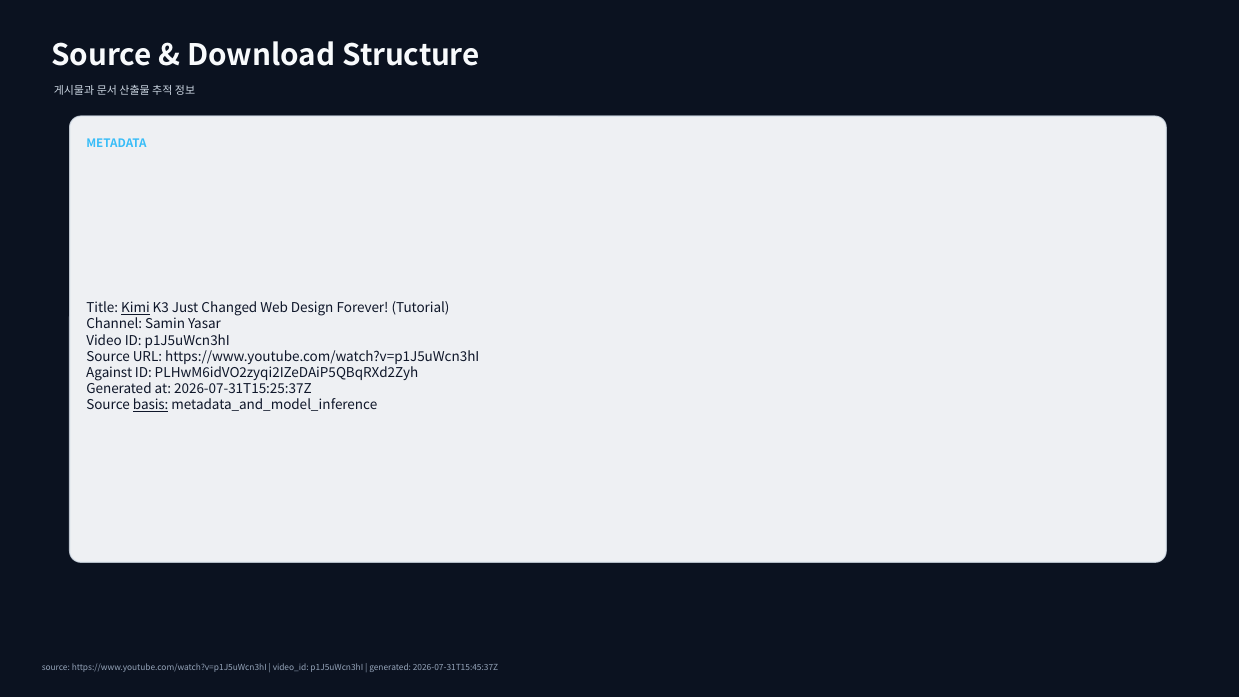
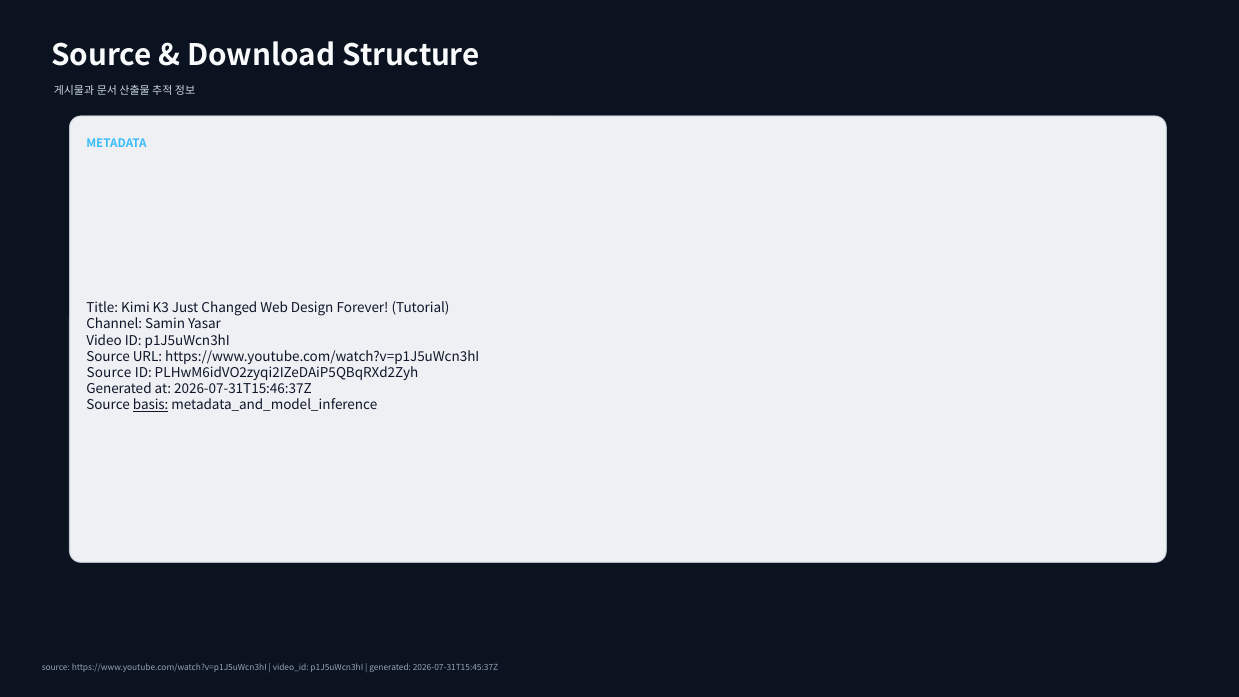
Kimi underline: present -> none
Against at (109, 373): Against -> Source
2026-07-31T15:25:37Z: 2026-07-31T15:25:37Z -> 2026-07-31T15:46:37Z
